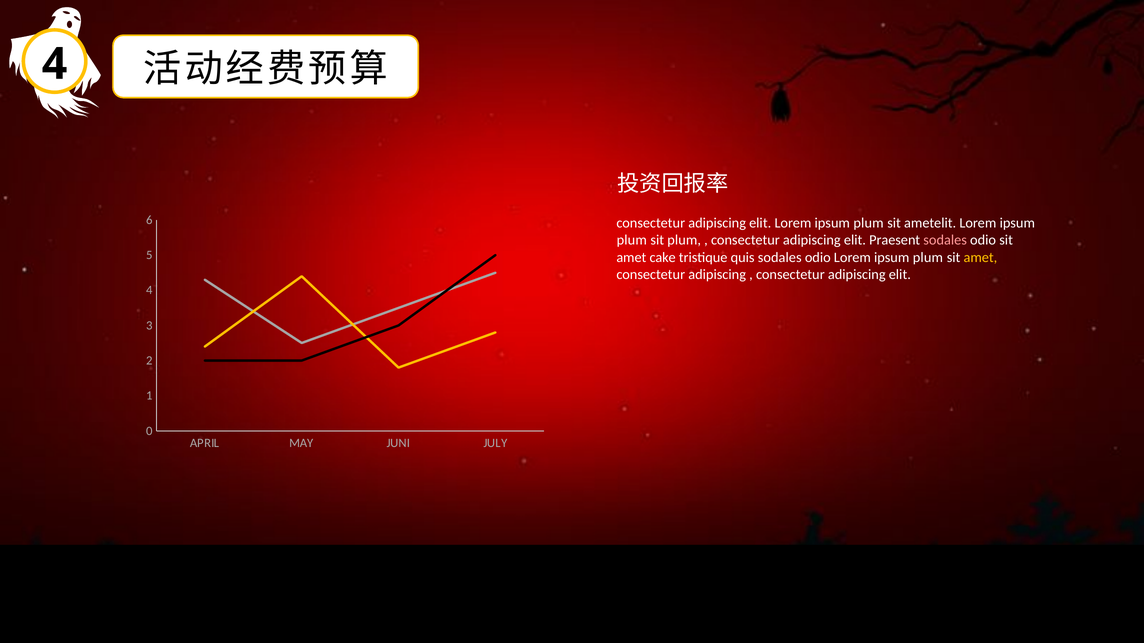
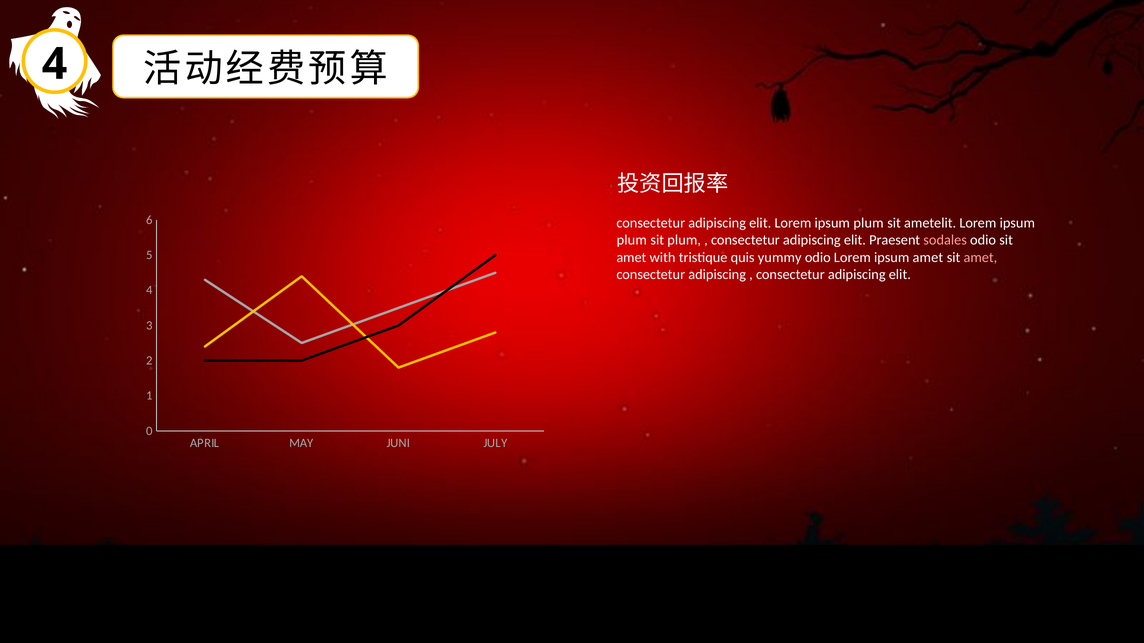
cake: cake -> with
quis sodales: sodales -> yummy
odio Lorem ipsum plum: plum -> amet
amet at (980, 258) colour: yellow -> pink
